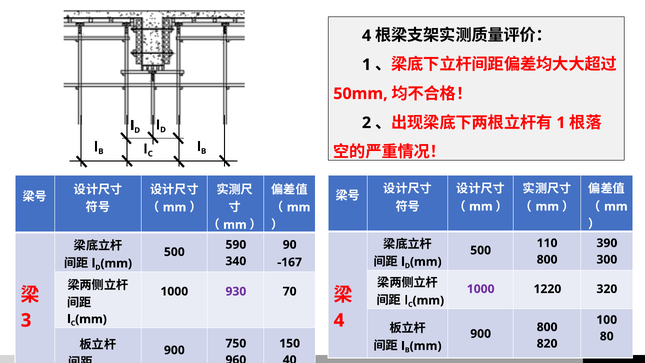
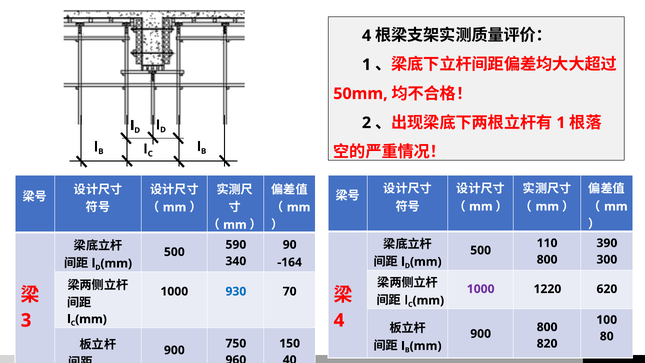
-167: -167 -> -164
320: 320 -> 620
930 colour: purple -> blue
